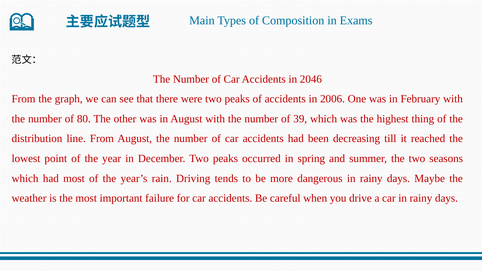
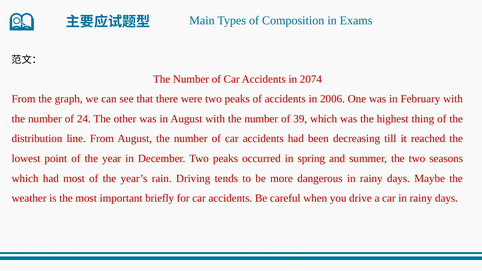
2046: 2046 -> 2074
80: 80 -> 24
failure: failure -> briefly
